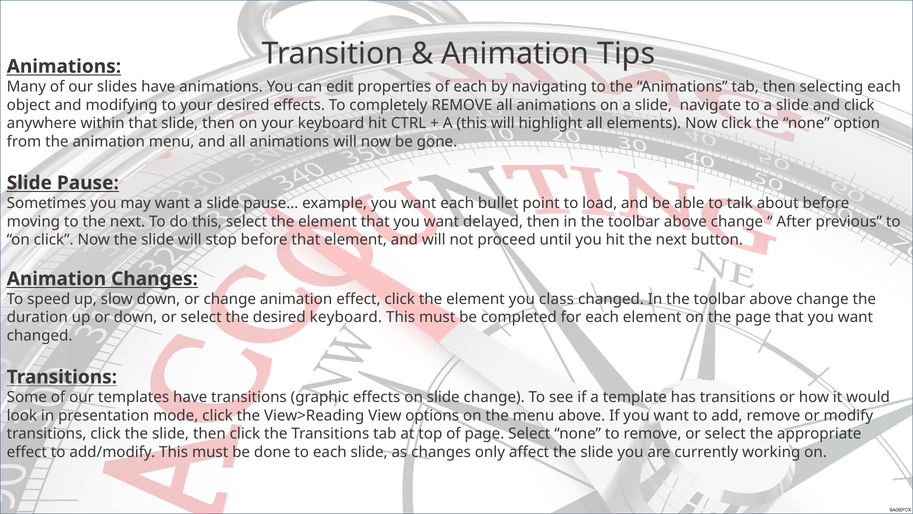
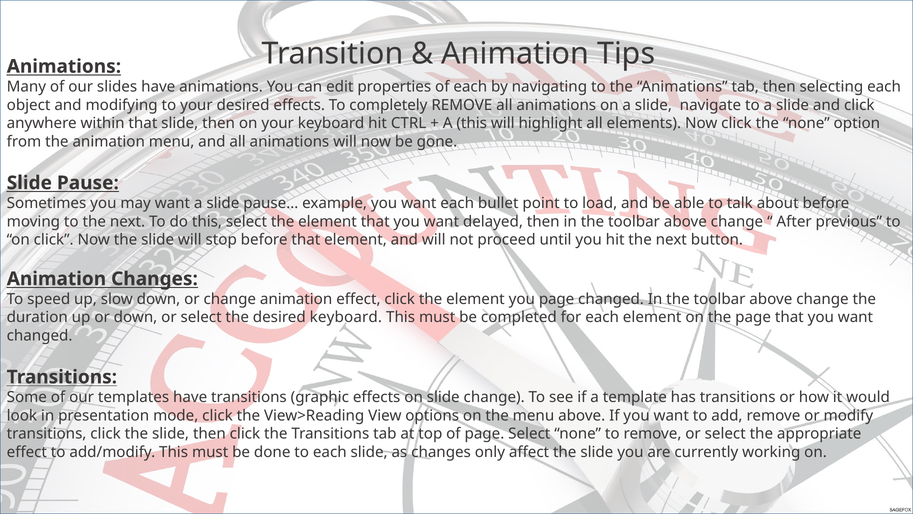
you class: class -> page
